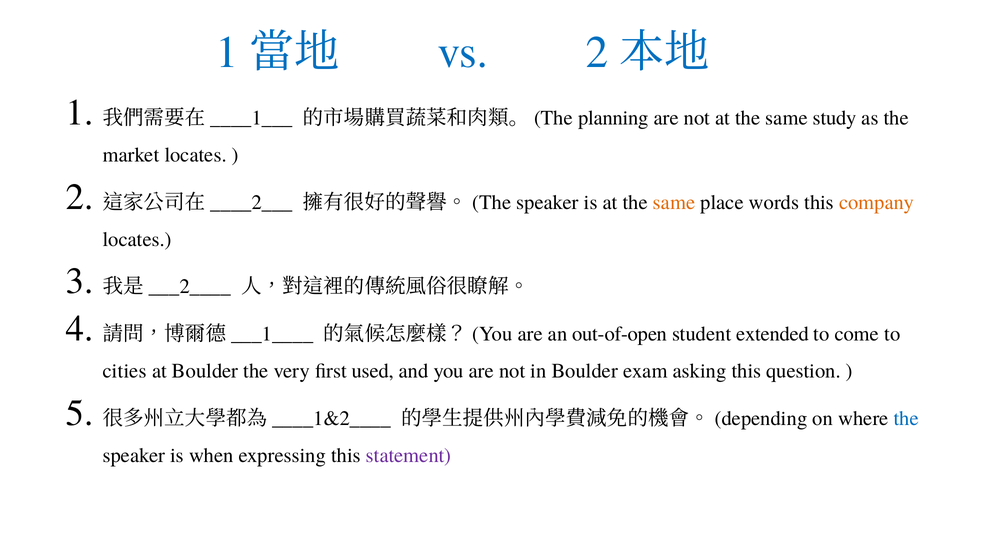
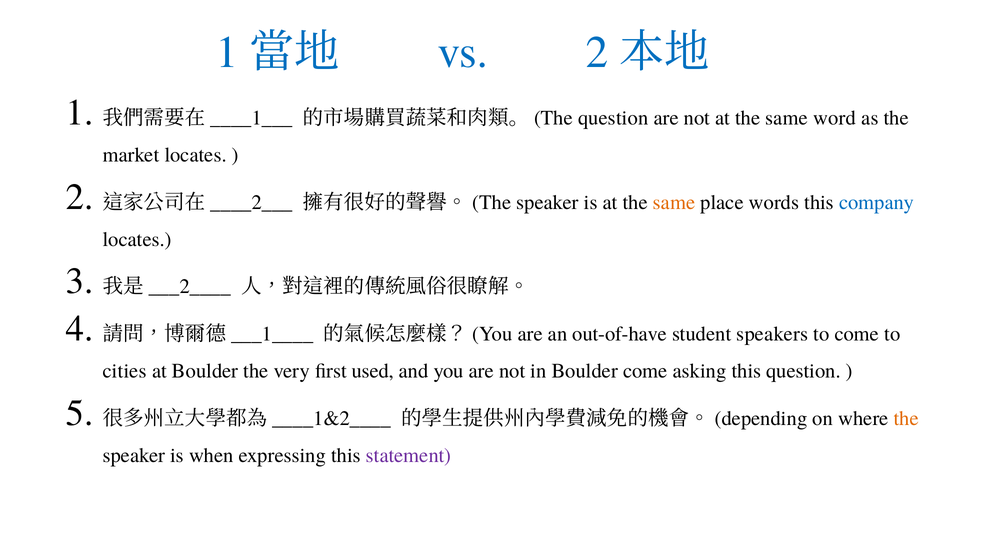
planning at (613, 118): planning -> question
study: study -> word
company colour: orange -> blue
out-of-open: out-of-open -> out-of-have
extended: extended -> speakers
Boulder exam: exam -> come
the at (906, 418) colour: blue -> orange
